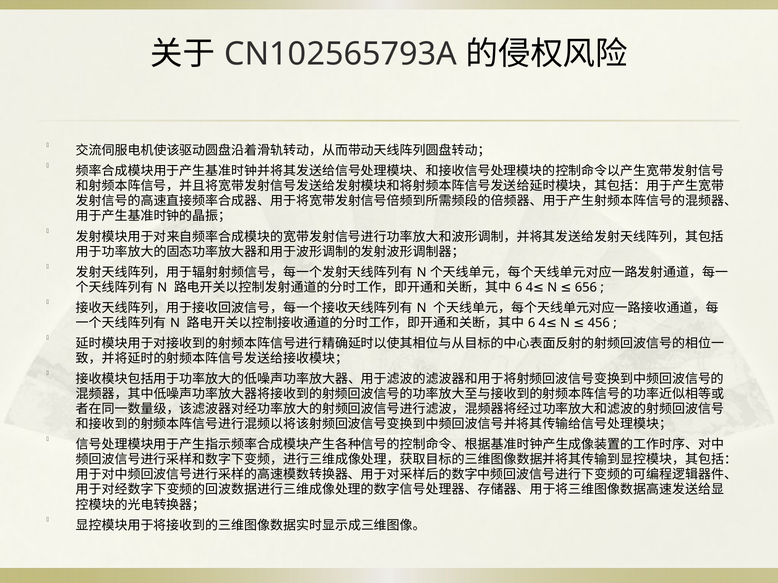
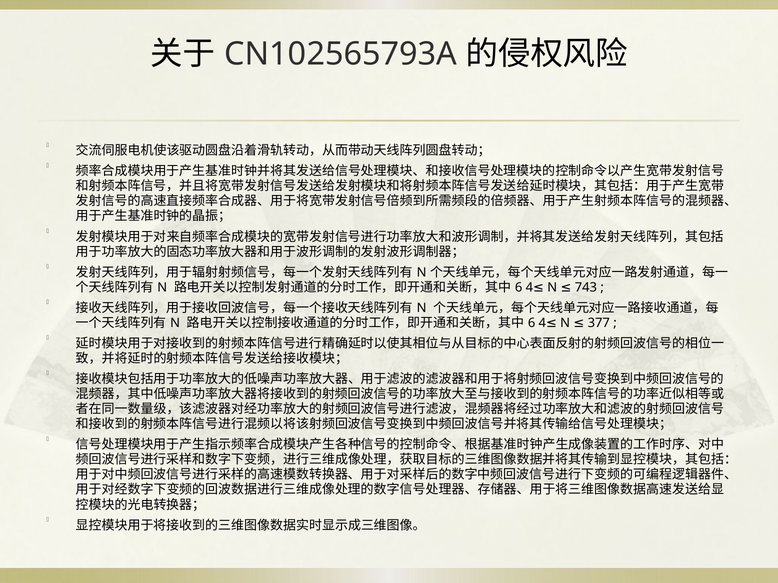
656: 656 -> 743
456: 456 -> 377
